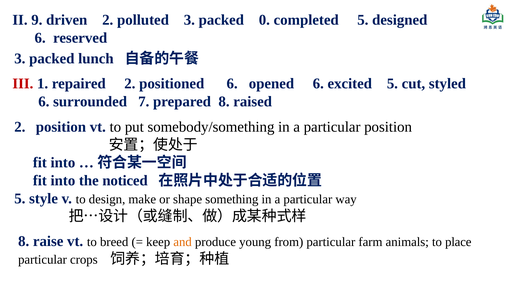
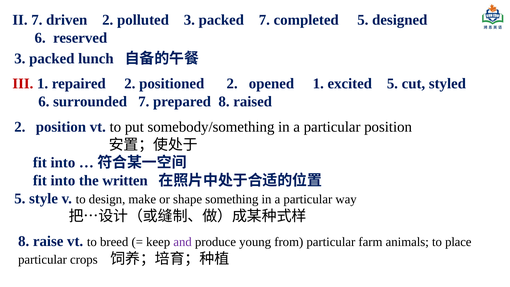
II 9: 9 -> 7
packed 0: 0 -> 7
positioned 6: 6 -> 2
opened 6: 6 -> 1
noticed: noticed -> written
and colour: orange -> purple
